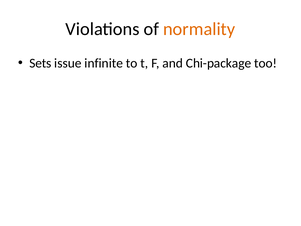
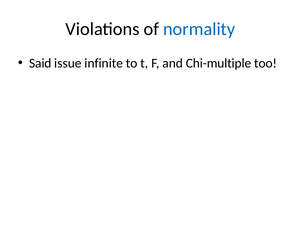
normality colour: orange -> blue
Sets: Sets -> Said
Chi-package: Chi-package -> Chi-multiple
